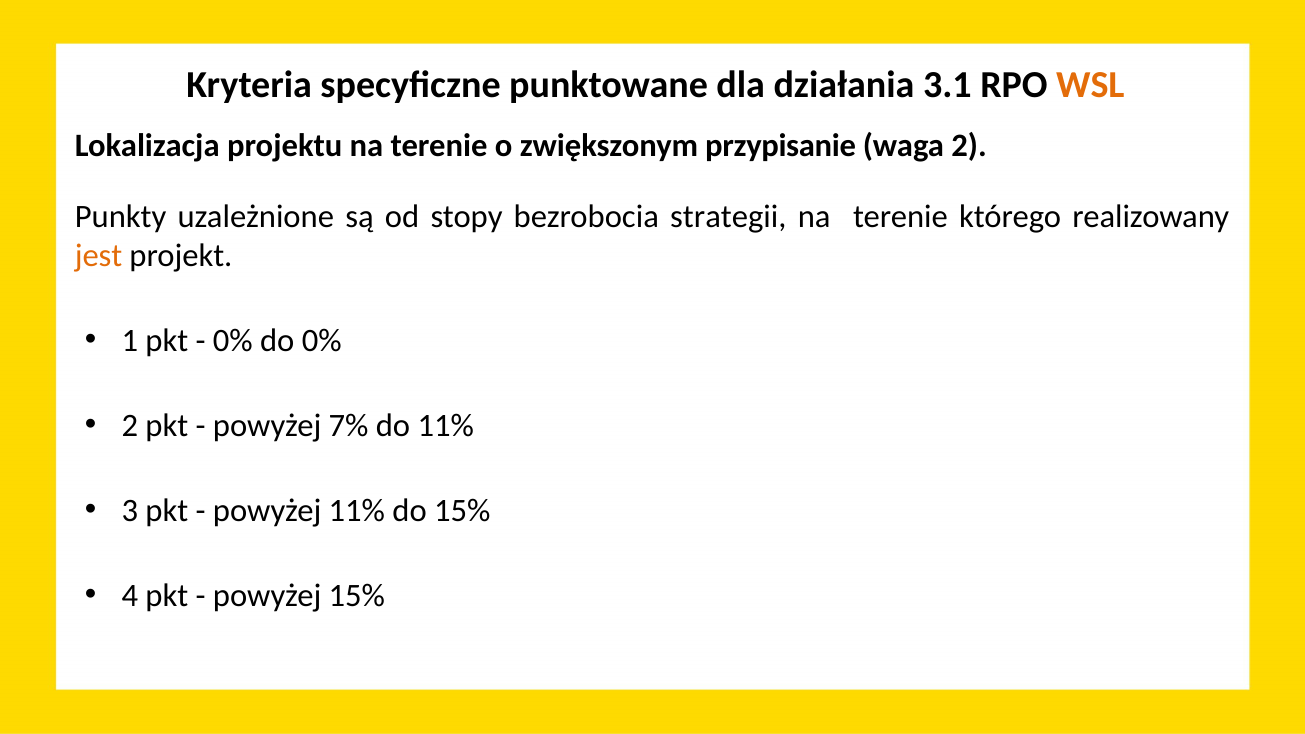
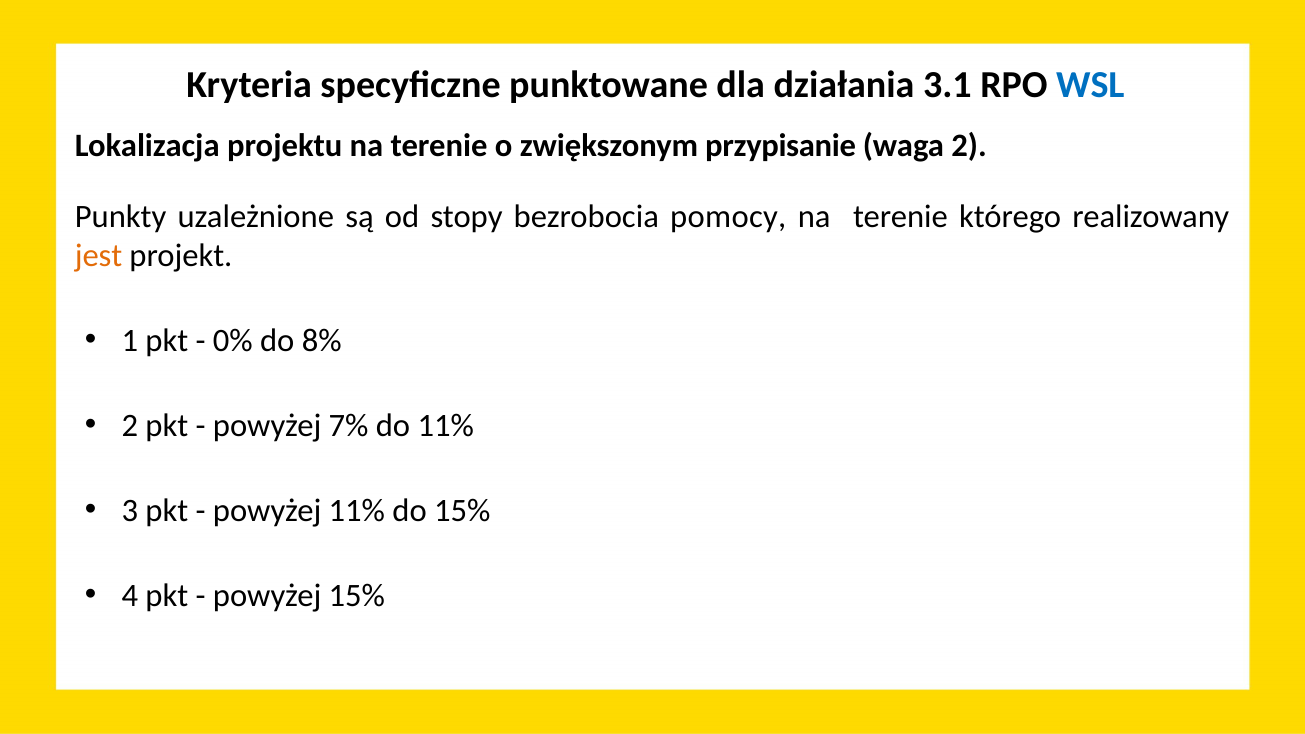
WSL colour: orange -> blue
strategii: strategii -> pomocy
do 0%: 0% -> 8%
